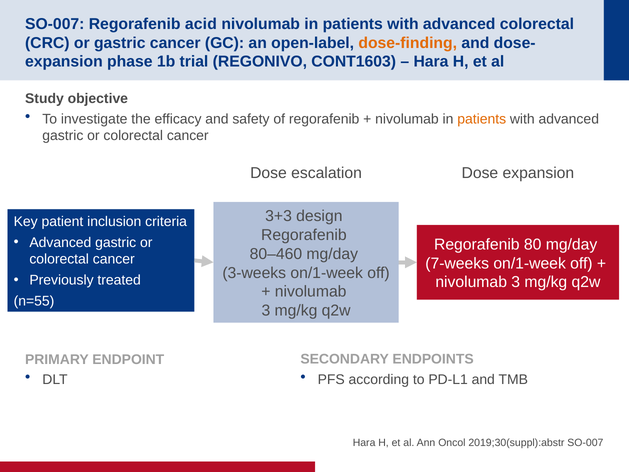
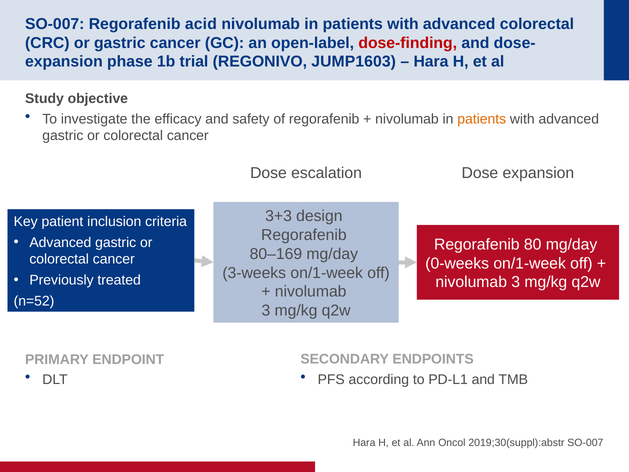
dose-finding colour: orange -> red
CONT1603: CONT1603 -> JUMP1603
80–460: 80–460 -> 80–169
7-weeks: 7-weeks -> 0-weeks
n=55: n=55 -> n=52
